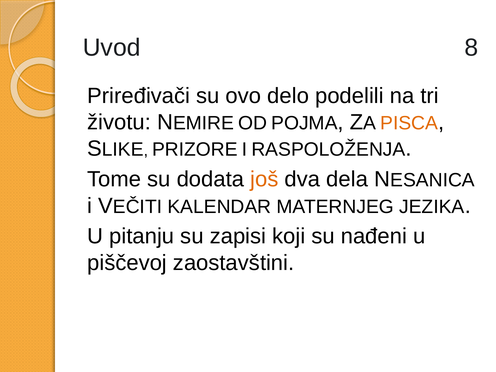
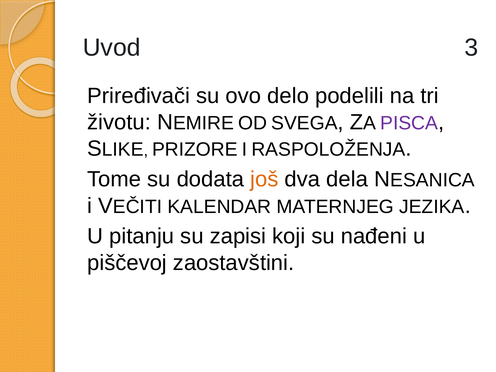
8: 8 -> 3
POJMA: POJMA -> SVEGA
PISCA colour: orange -> purple
